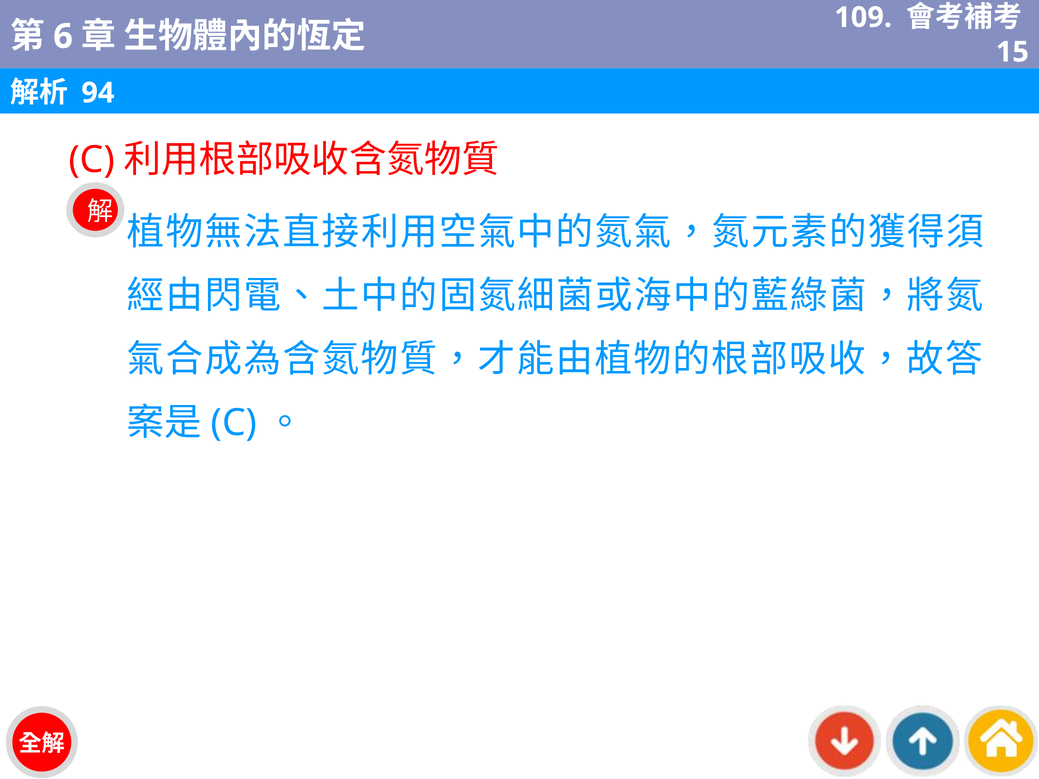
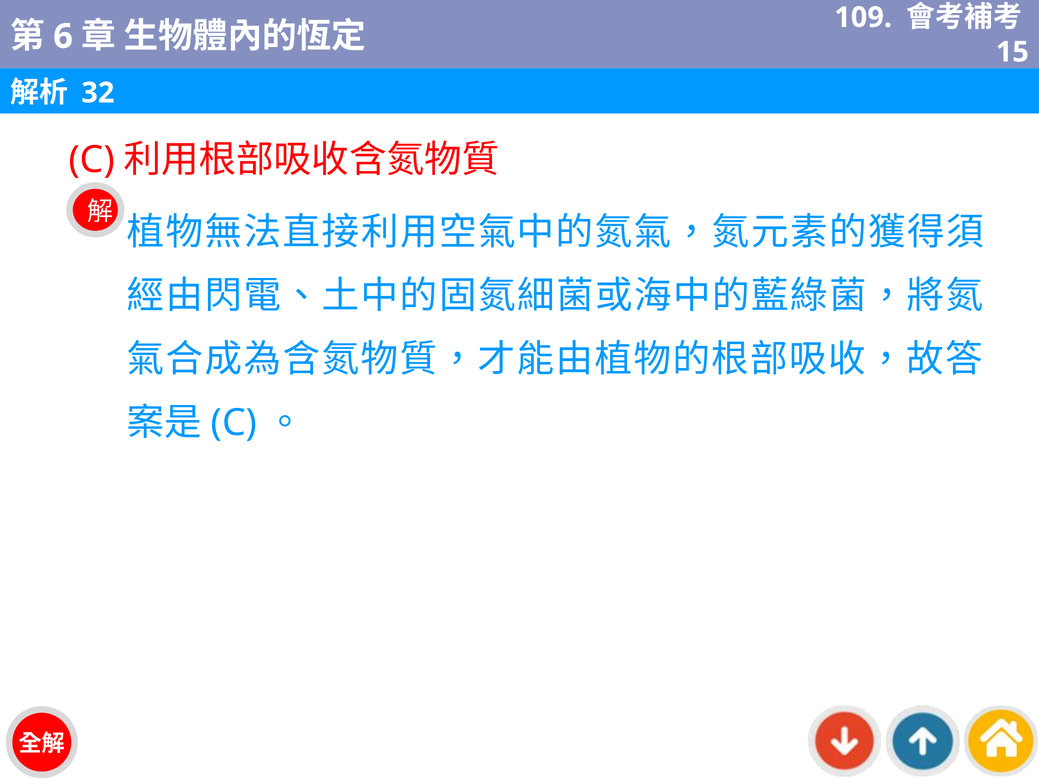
94: 94 -> 32
